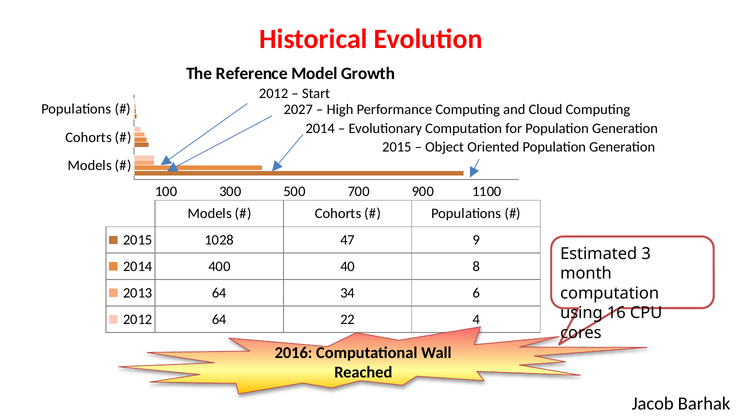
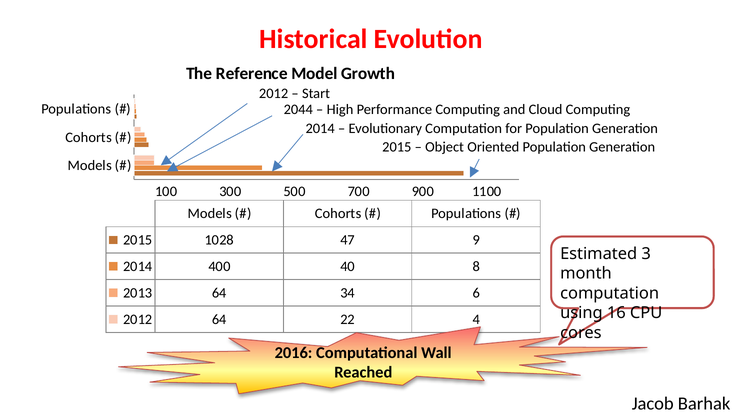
2027: 2027 -> 2044
